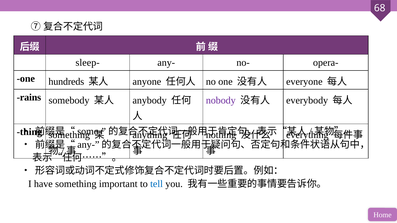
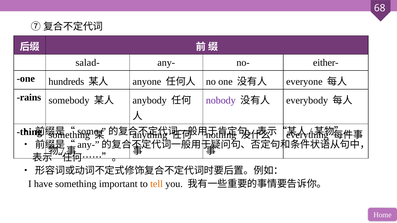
sleep-: sleep- -> salad-
opera-: opera- -> either-
tell colour: blue -> orange
